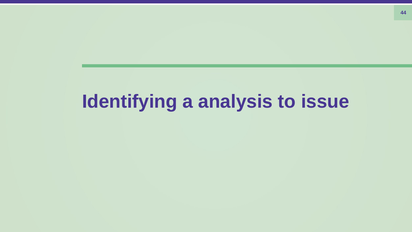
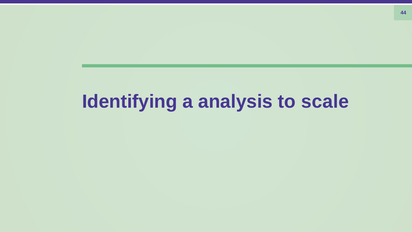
issue: issue -> scale
